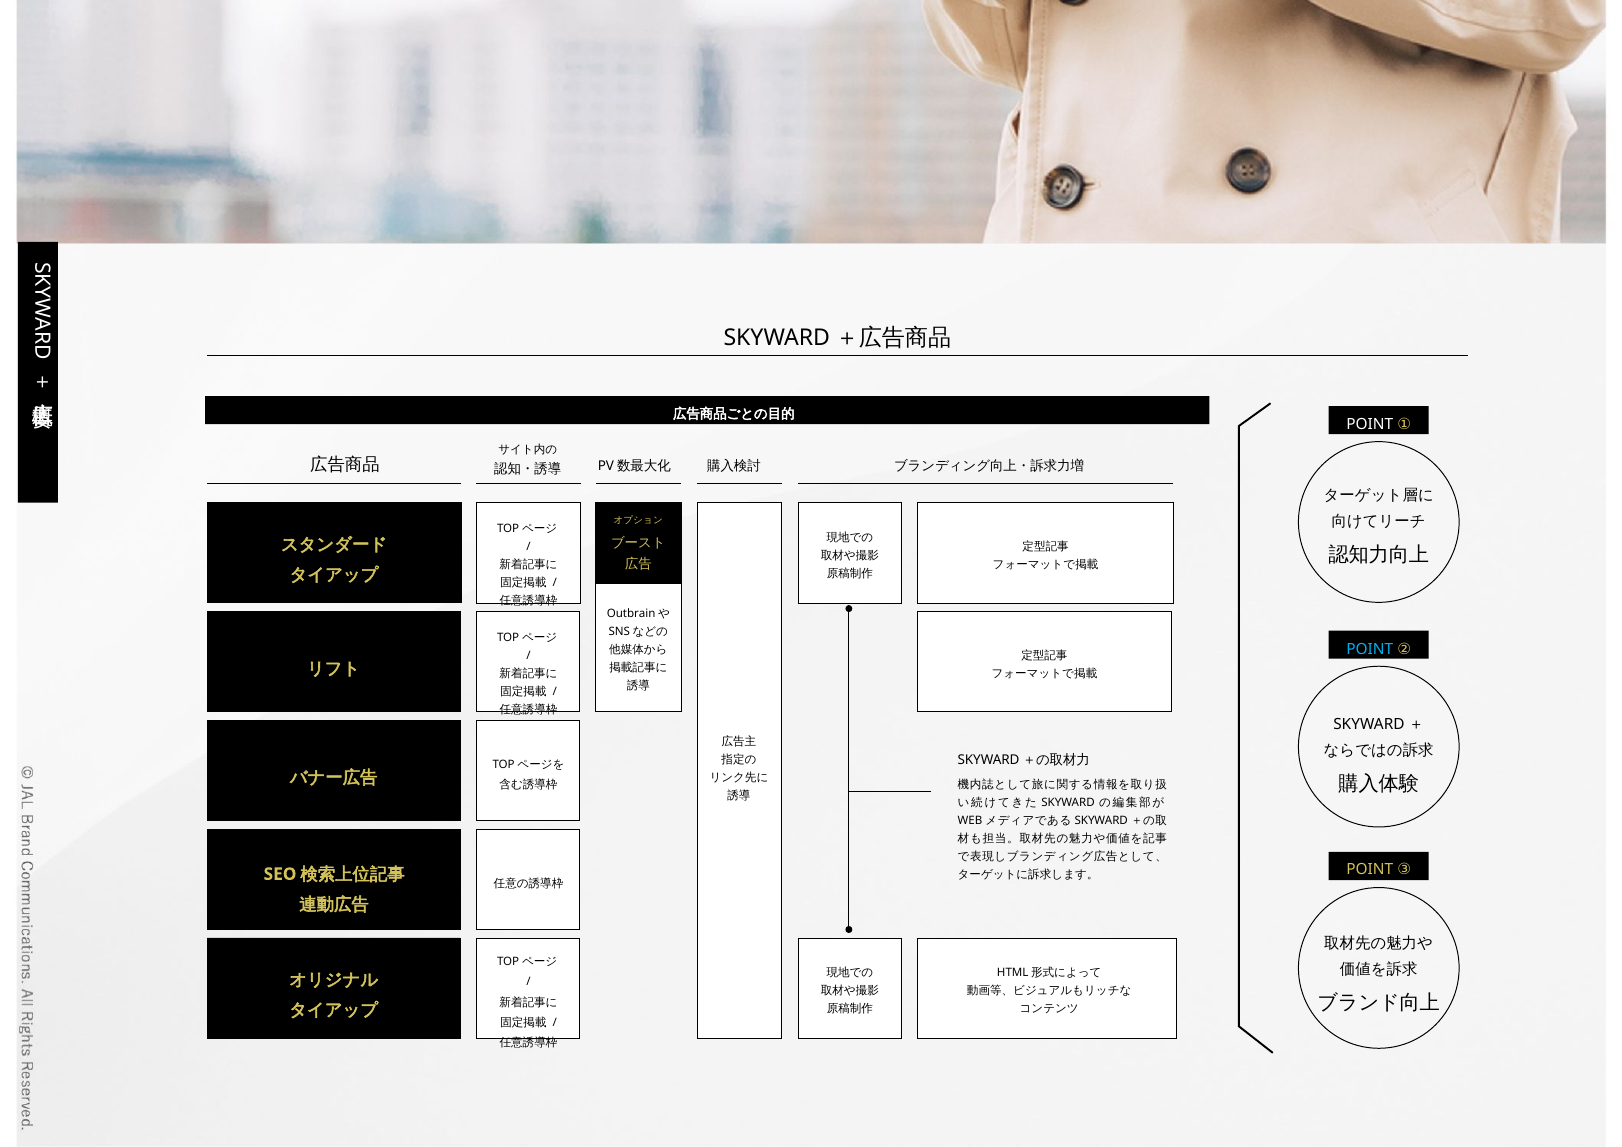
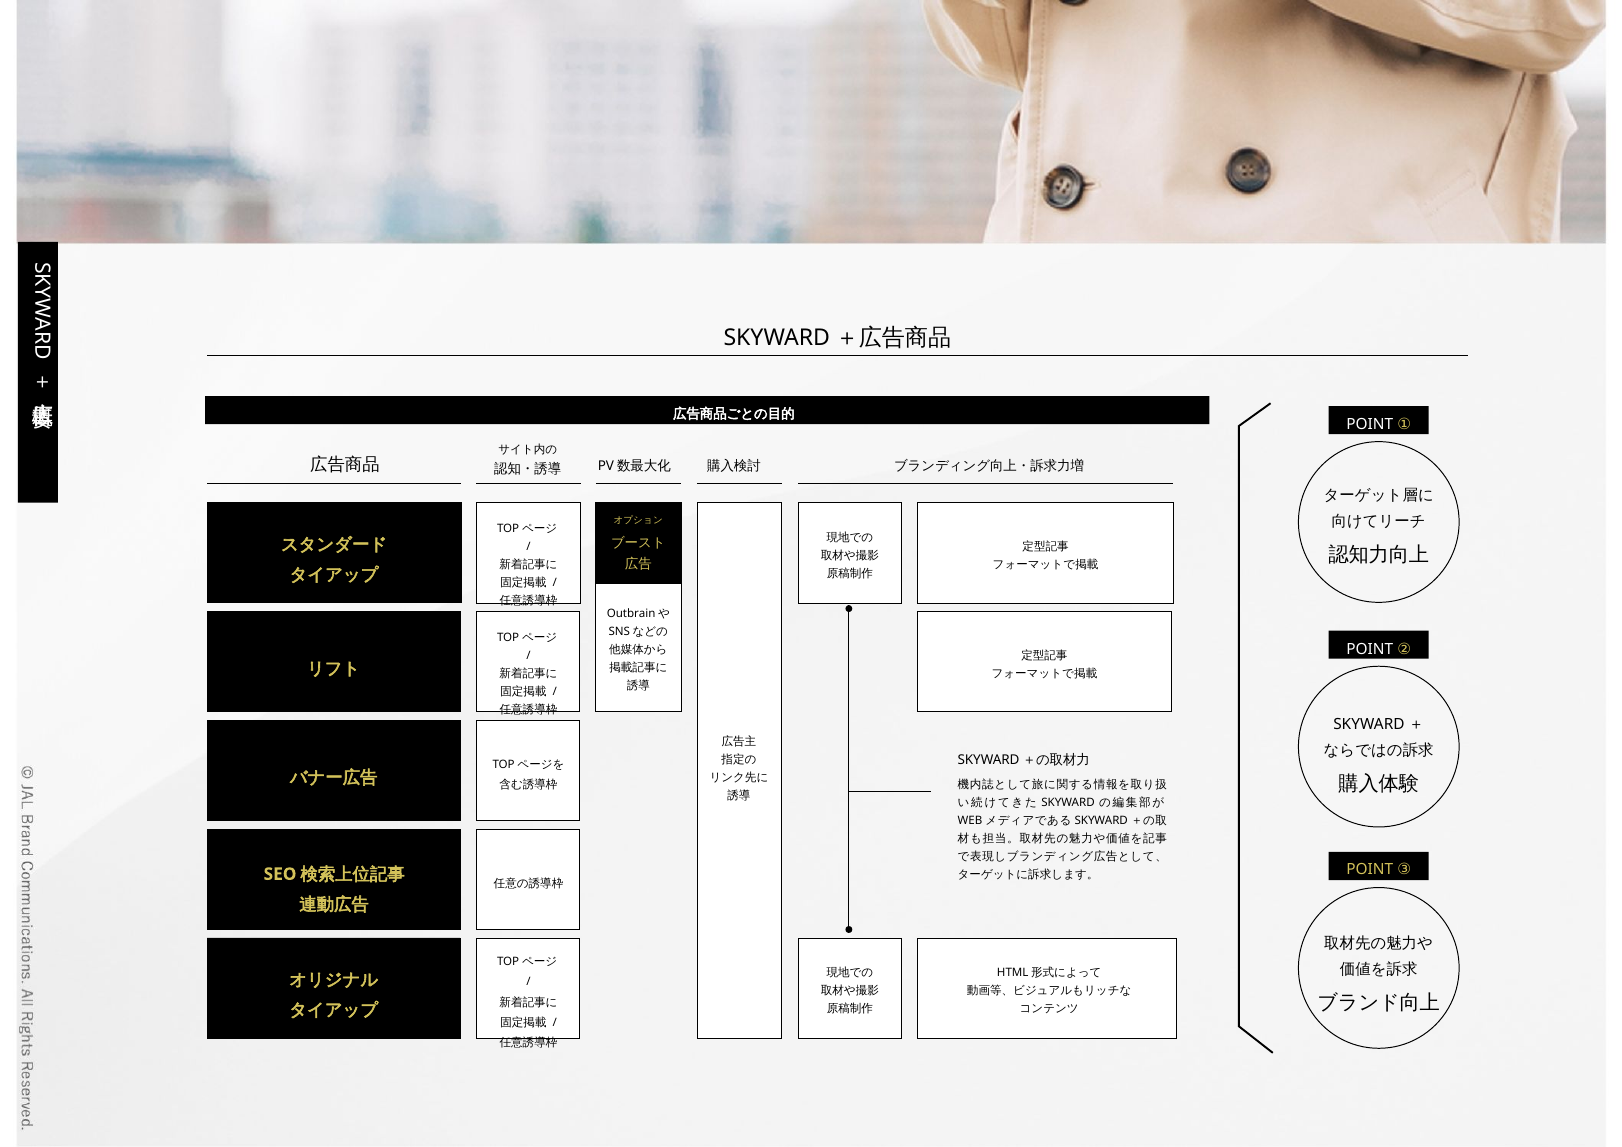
POINT at (1370, 649) colour: light blue -> white
